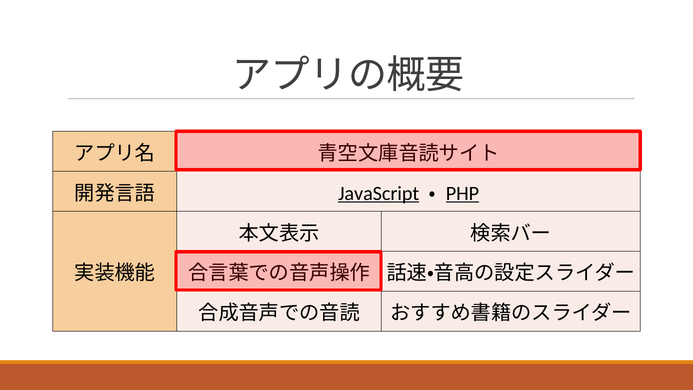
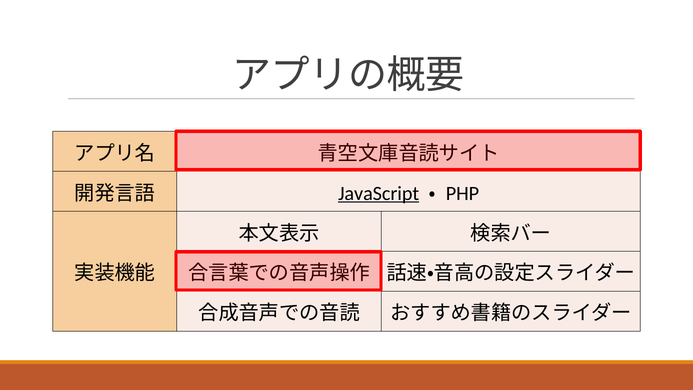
PHP underline: present -> none
